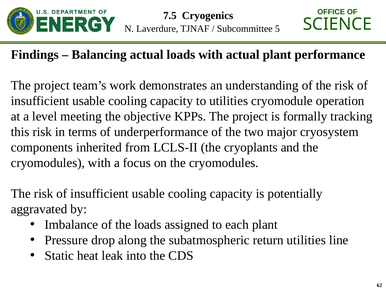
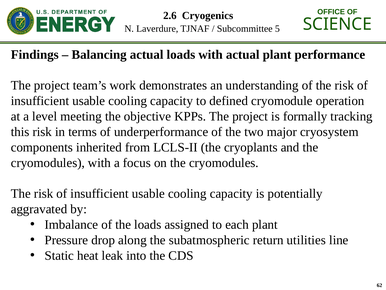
7.5: 7.5 -> 2.6
to utilities: utilities -> defined
